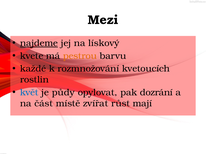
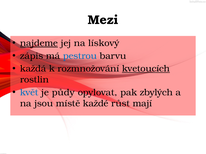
kvete: kvete -> zápis
pestrou colour: orange -> blue
každé: každé -> každá
kvetoucích underline: none -> present
dozrání: dozrání -> zbylých
část: část -> jsou
zvířat: zvířat -> každé
